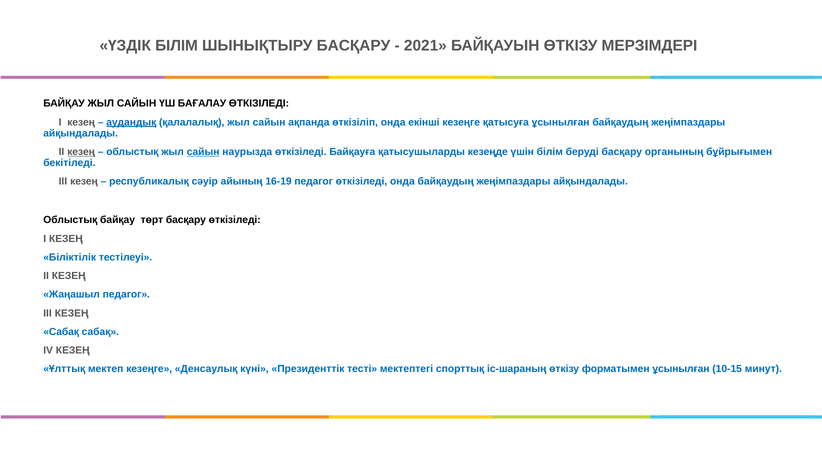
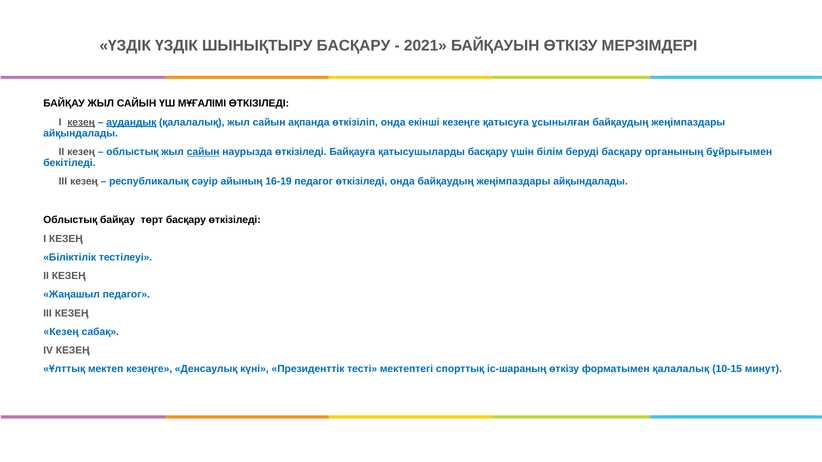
ҮЗДІК БІЛІМ: БІЛІМ -> ҮЗДІК
БАҒАЛАУ: БАҒАЛАУ -> МҰҒАЛІМІ
кезең at (81, 122) underline: none -> present
кезең at (81, 152) underline: present -> none
қатысушыларды кезеңде: кезеңде -> басқару
Сабақ at (61, 332): Сабақ -> Кезең
форматымен ұсынылған: ұсынылған -> қалалалық
